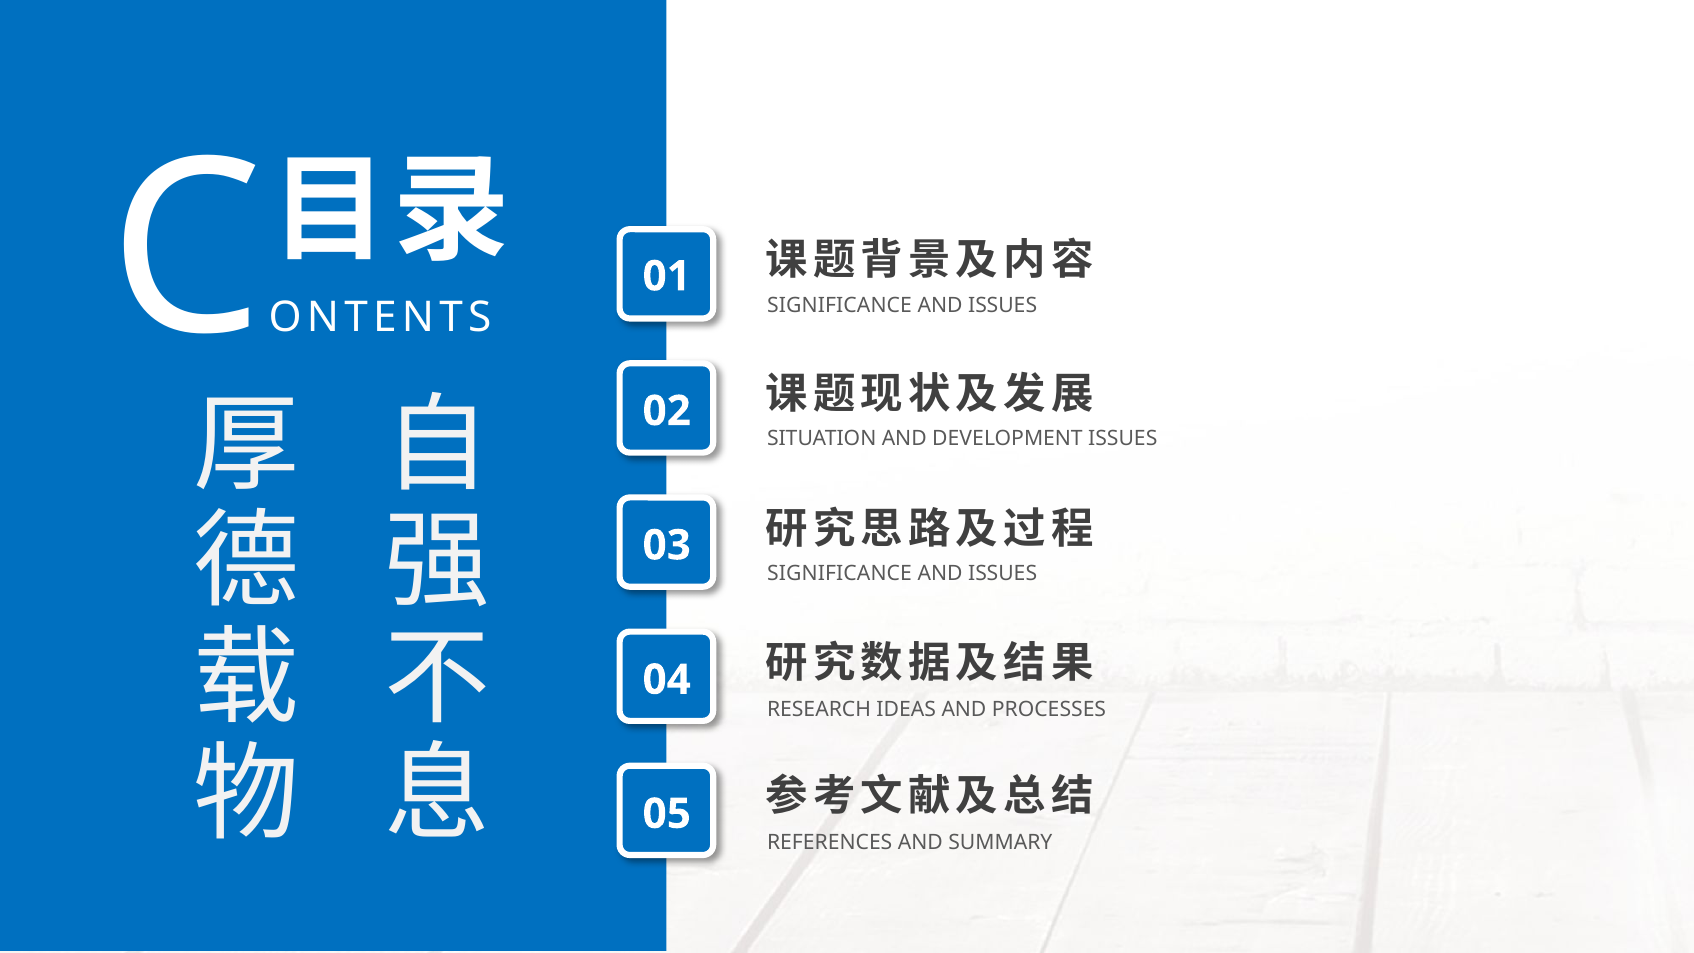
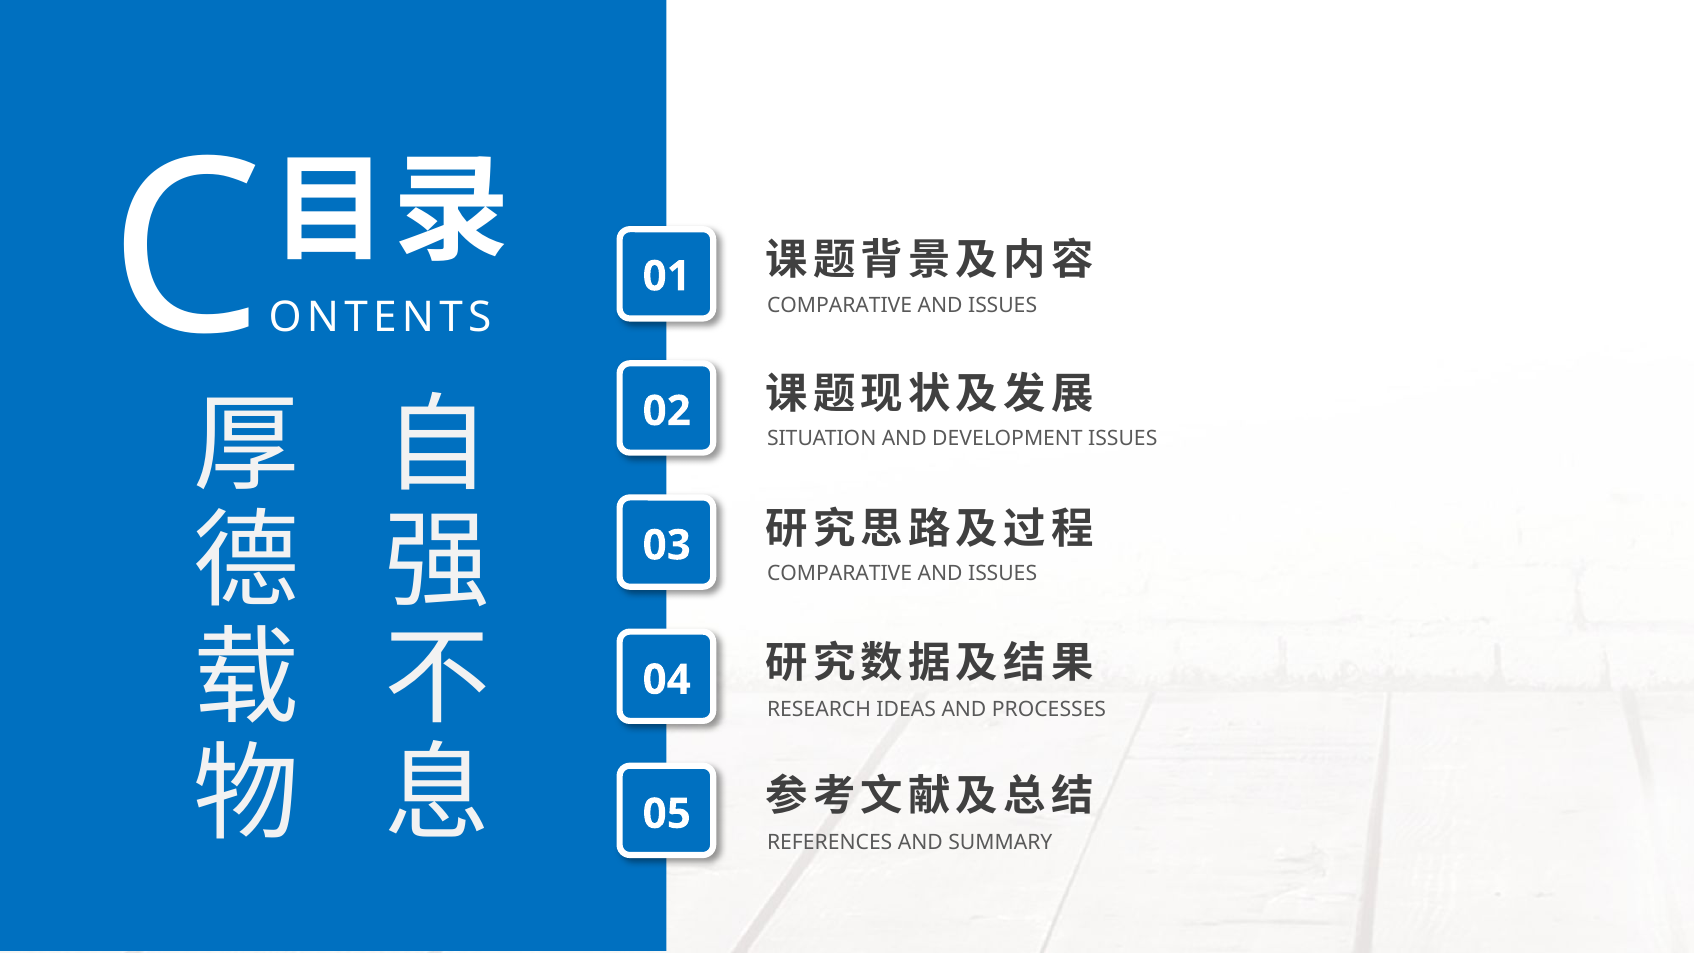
SIGNIFICANCE at (840, 305): SIGNIFICANCE -> COMPARATIVE
SIGNIFICANCE at (840, 574): SIGNIFICANCE -> COMPARATIVE
